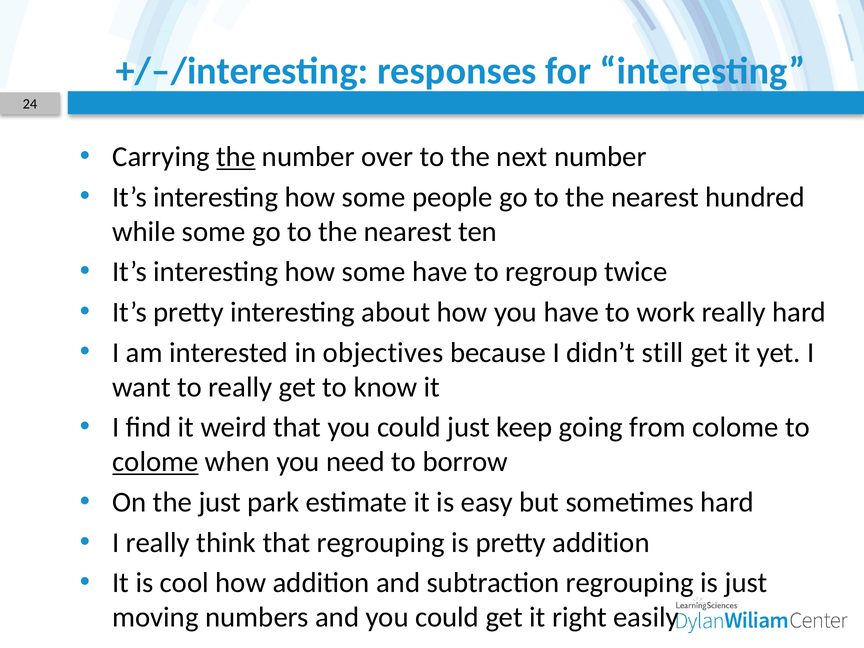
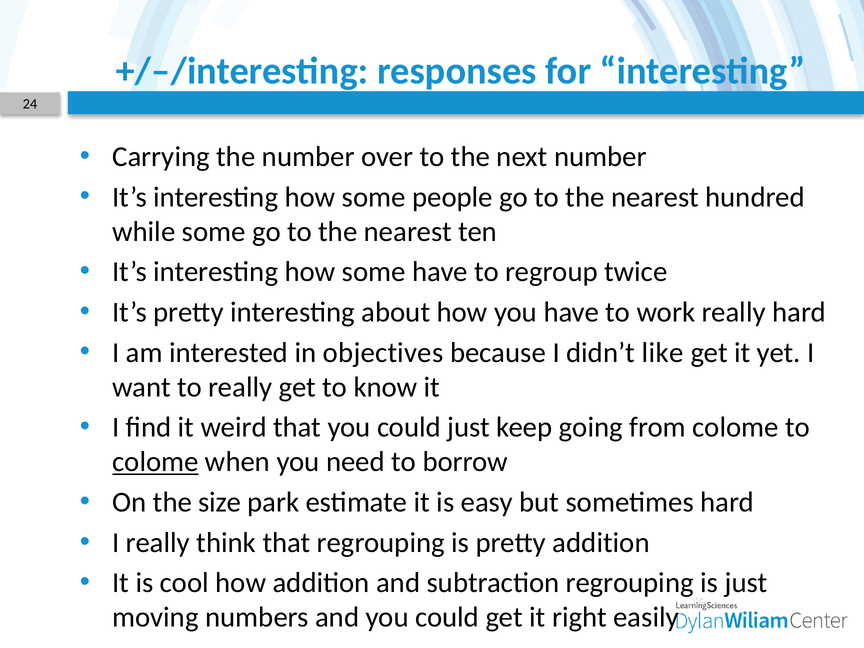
the at (236, 157) underline: present -> none
still: still -> like
the just: just -> size
